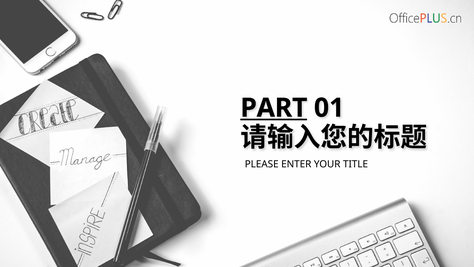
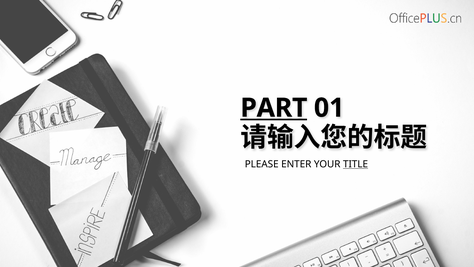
TITLE underline: none -> present
